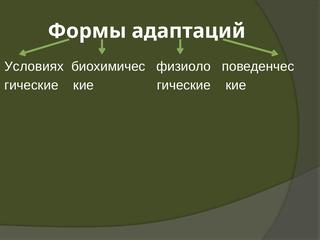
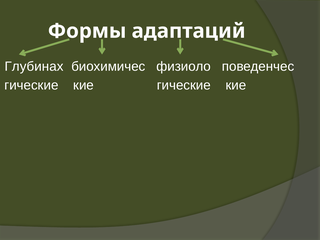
Условиях: Условиях -> Глубинах
